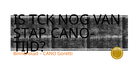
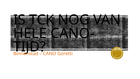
STAP: STAP -> HELE
